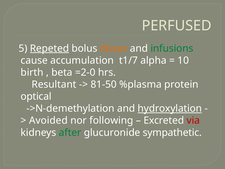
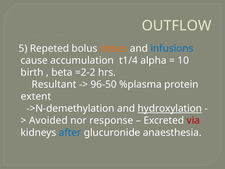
PERFUSED: PERFUSED -> OUTFLOW
Repeted underline: present -> none
infusions colour: green -> blue
t1/7: t1/7 -> t1/4
=2-0: =2-0 -> =2-2
81-50: 81-50 -> 96-50
optical: optical -> extent
following: following -> response
after colour: green -> blue
sympathetic: sympathetic -> anaesthesia
